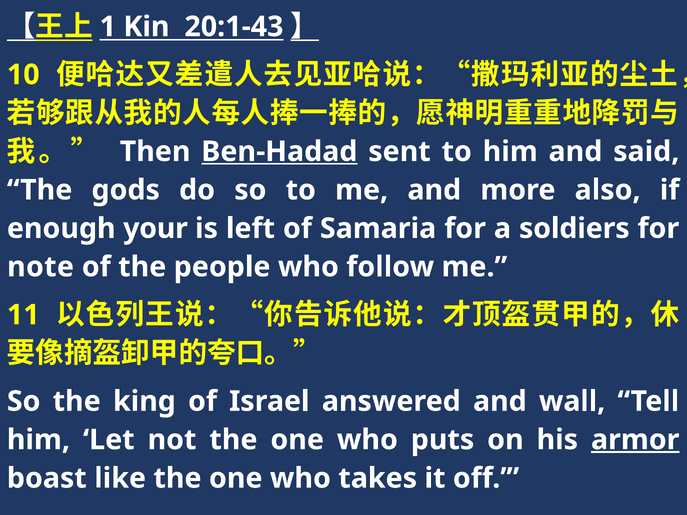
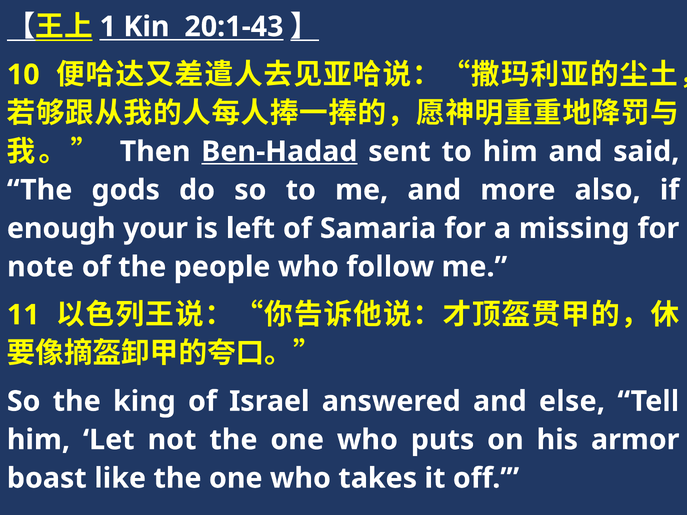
soldiers: soldiers -> missing
wall: wall -> else
armor underline: present -> none
